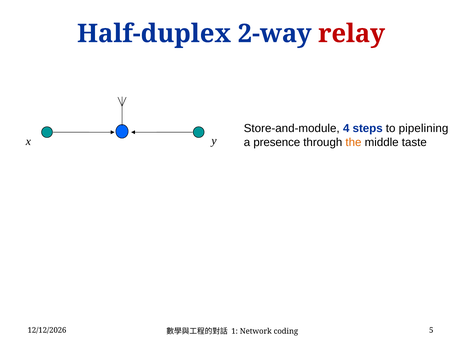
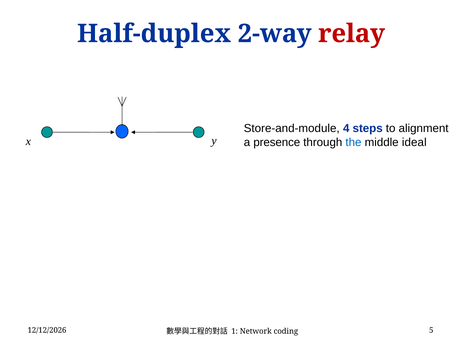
pipelining: pipelining -> alignment
the colour: orange -> blue
taste: taste -> ideal
